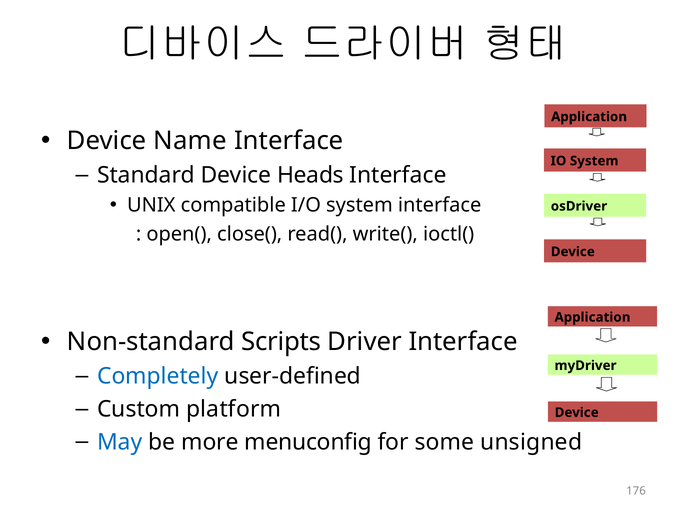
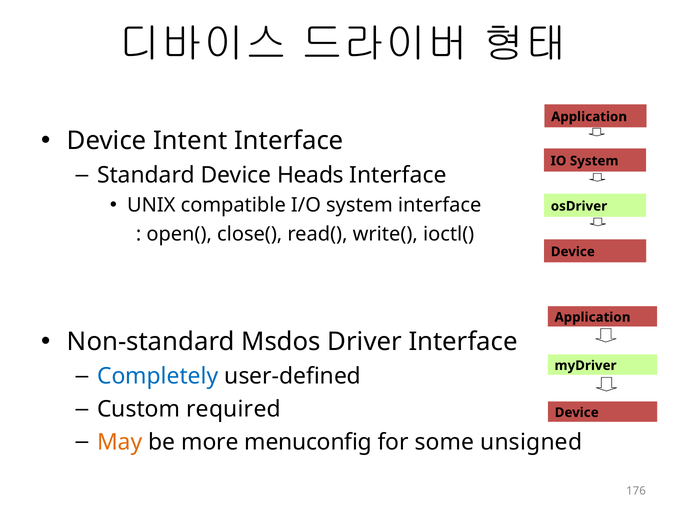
Name: Name -> Intent
Scripts: Scripts -> Msdos
platform: platform -> required
May colour: blue -> orange
